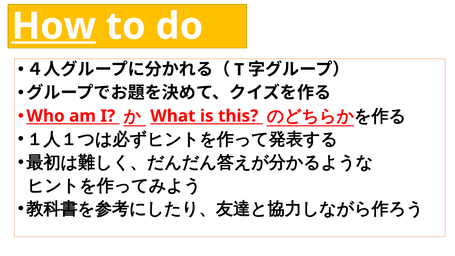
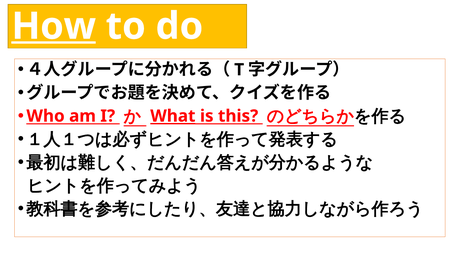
What underline: none -> present
